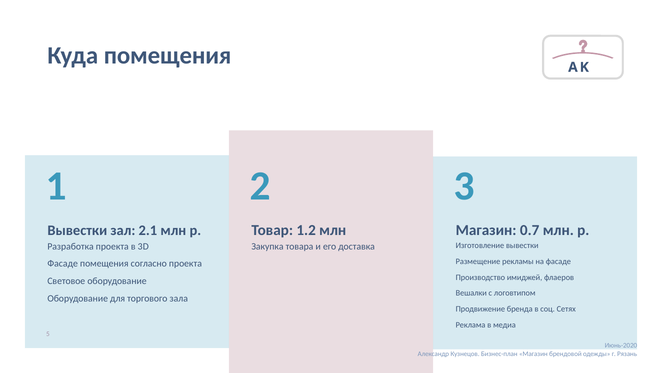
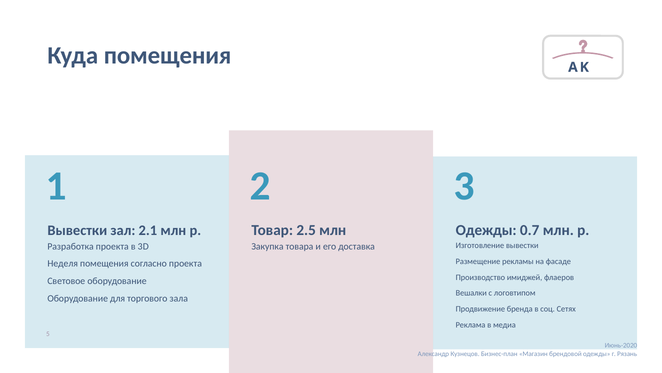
1.2: 1.2 -> 2.5
Магазин at (486, 230): Магазин -> Одежды
Фасаде at (63, 263): Фасаде -> Неделя
